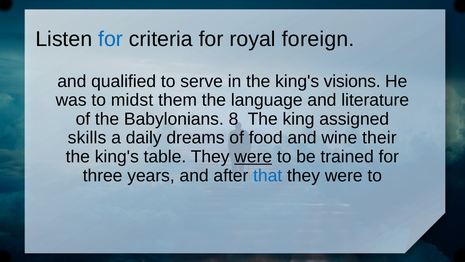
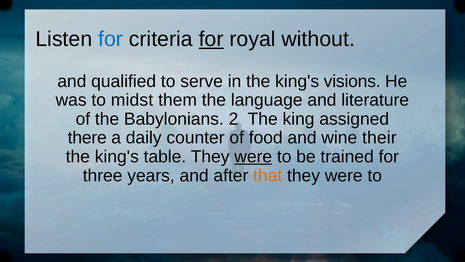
for at (211, 39) underline: none -> present
foreign: foreign -> without
8: 8 -> 2
skills: skills -> there
dreams: dreams -> counter
that colour: blue -> orange
